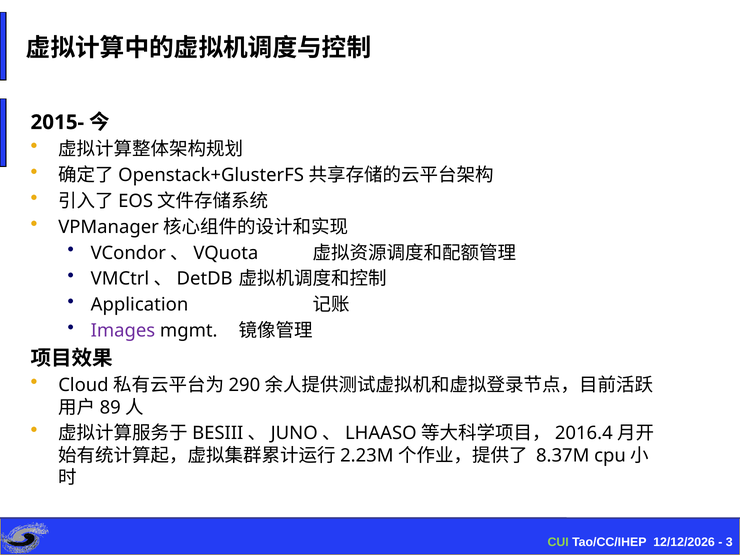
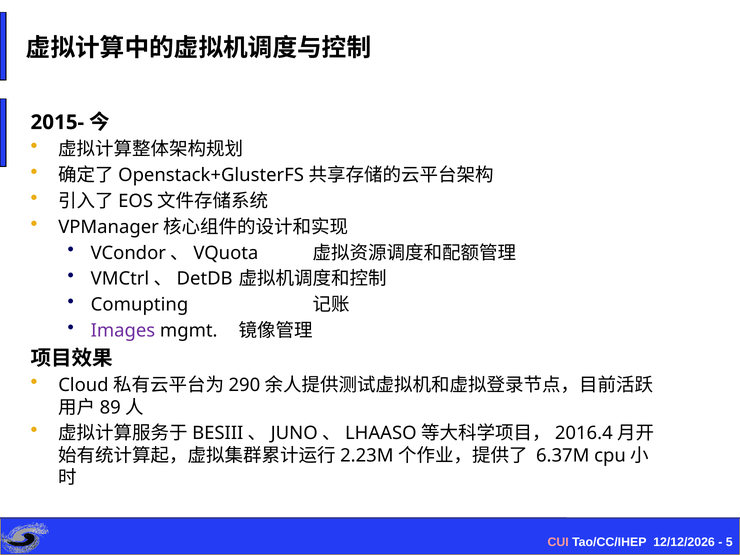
Application: Application -> Comupting
8.37M: 8.37M -> 6.37M
CUI colour: light green -> pink
3: 3 -> 5
